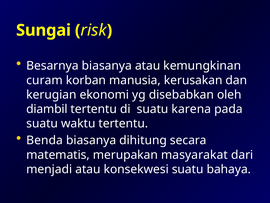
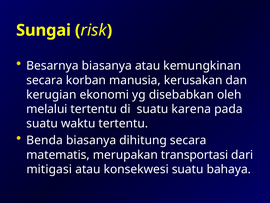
curam at (44, 80): curam -> secara
diambil: diambil -> melalui
masyarakat: masyarakat -> transportasi
menjadi: menjadi -> mitigasi
